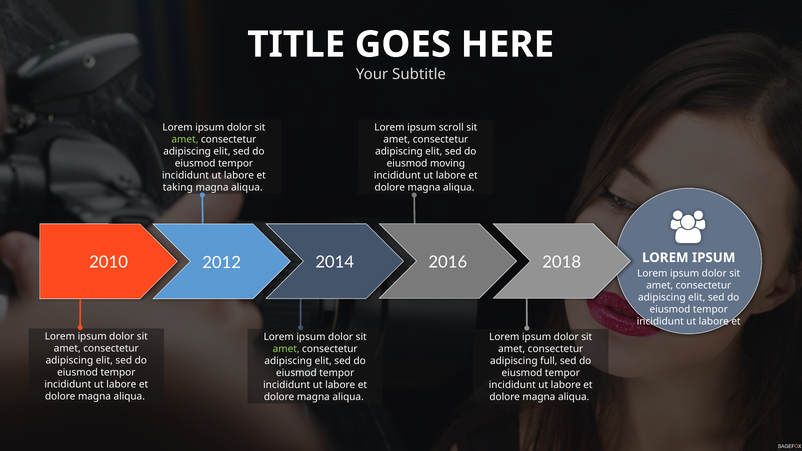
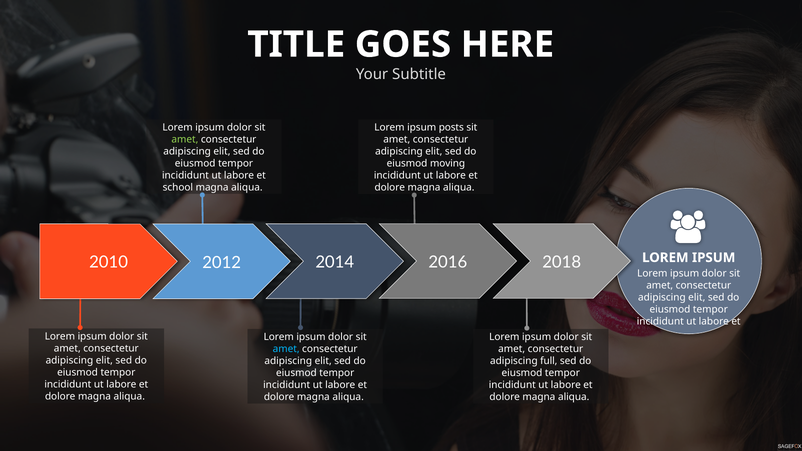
scroll: scroll -> posts
taking: taking -> school
amet at (286, 349) colour: light green -> light blue
